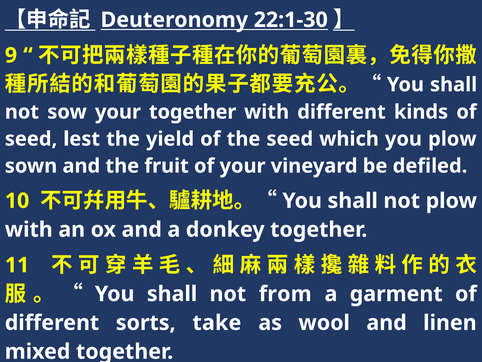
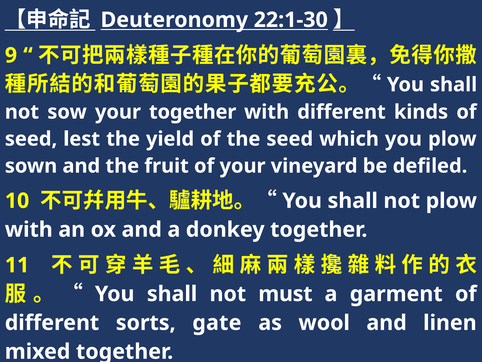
from: from -> must
take: take -> gate
